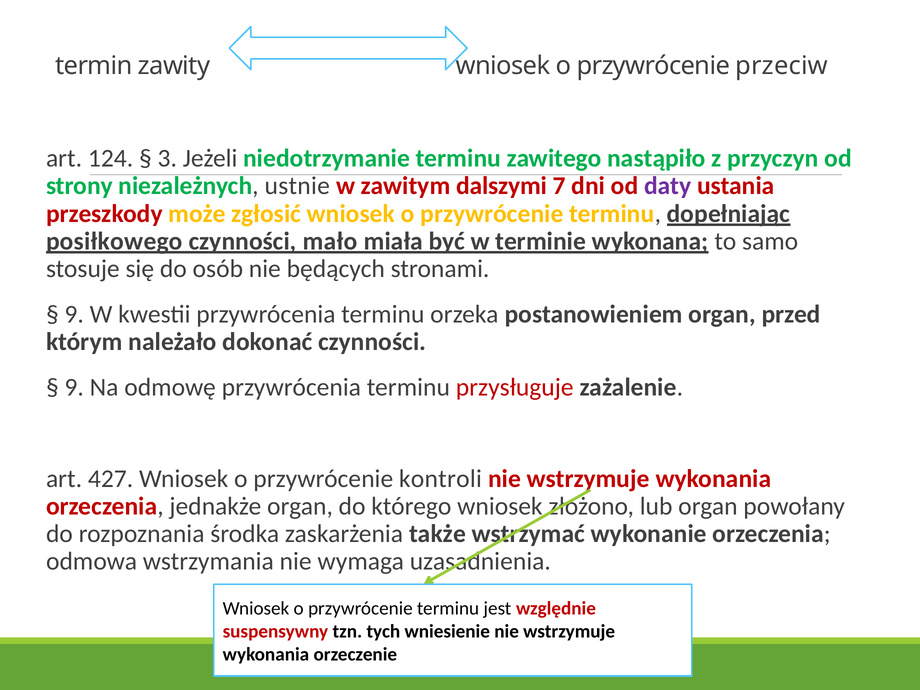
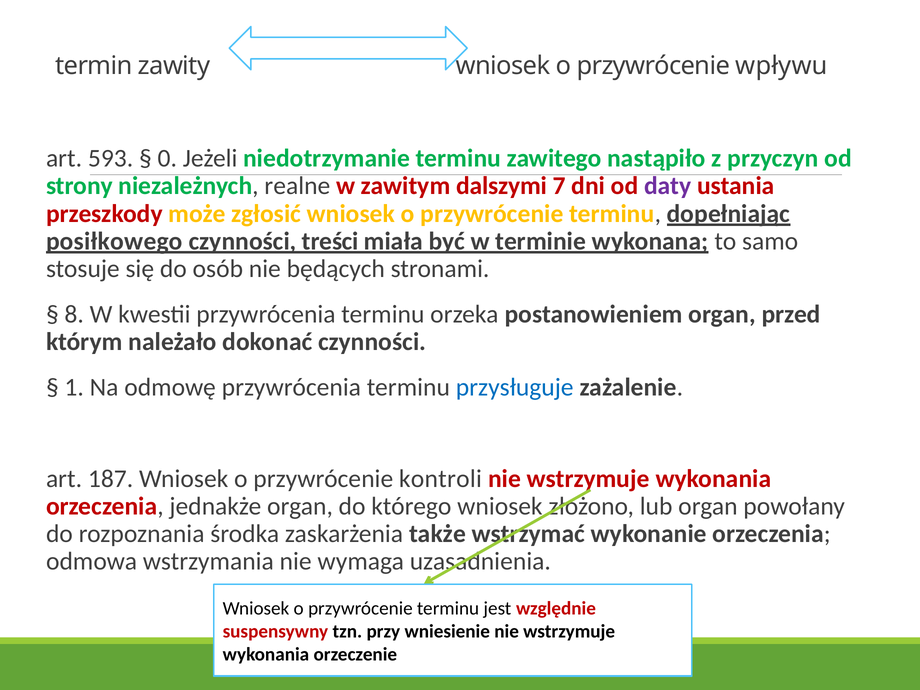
przeciw: przeciw -> wpływu
124: 124 -> 593
3: 3 -> 0
ustnie: ustnie -> realne
mało: mało -> treści
9 at (74, 314): 9 -> 8
9 at (74, 388): 9 -> 1
przysługuje colour: red -> blue
427: 427 -> 187
tych: tych -> przy
